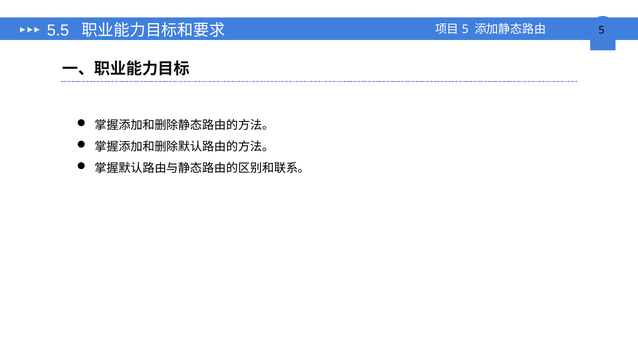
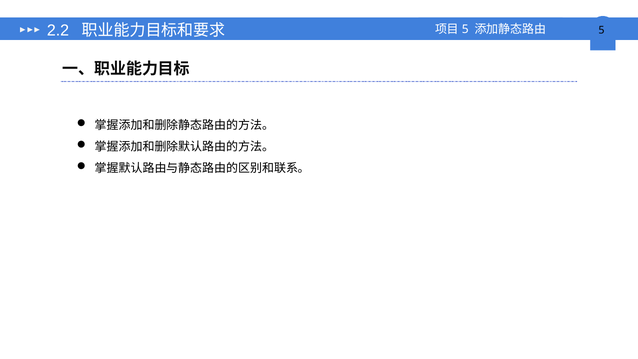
5.5: 5.5 -> 2.2
